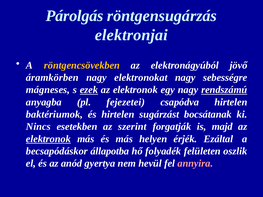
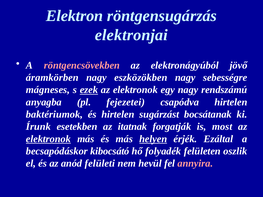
Párolgás: Párolgás -> Elektron
röntgencsövekben colour: yellow -> pink
elektronokat: elektronokat -> eszközökben
rendszámú underline: present -> none
Nincs: Nincs -> Írunk
szerint: szerint -> itatnak
majd: majd -> most
helyen underline: none -> present
állapotba: állapotba -> kibocsátó
gyertya: gyertya -> felületi
